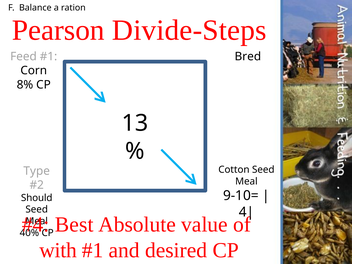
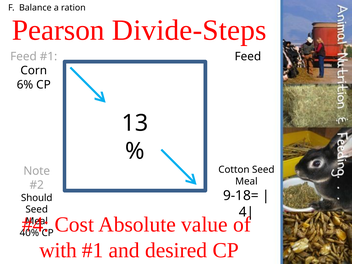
Bred at (248, 57): Bred -> Feed
8%: 8% -> 6%
Type: Type -> Note
9-10=: 9-10= -> 9-18=
Best: Best -> Cost
